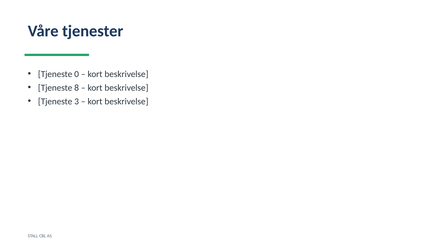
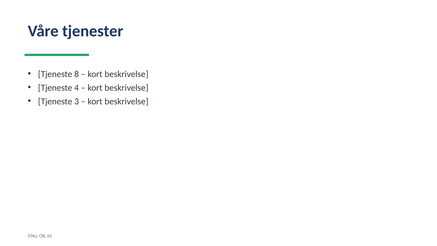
0: 0 -> 8
8: 8 -> 4
